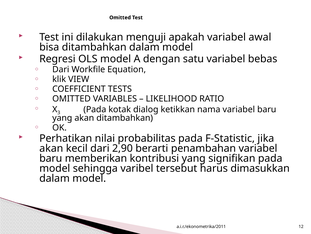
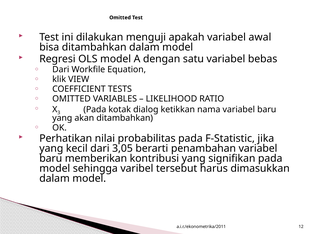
akan at (51, 148): akan -> yang
2,90: 2,90 -> 3,05
